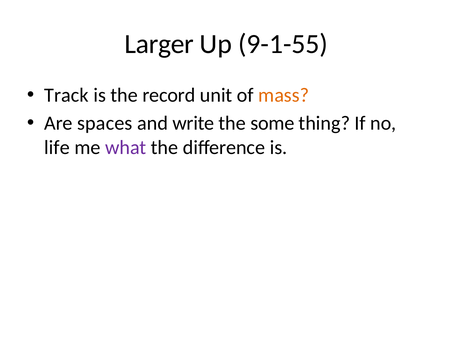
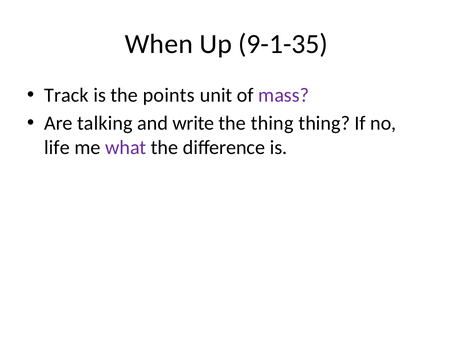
Larger: Larger -> When
9-1-55: 9-1-55 -> 9-1-35
record: record -> points
mass colour: orange -> purple
spaces: spaces -> talking
the some: some -> thing
